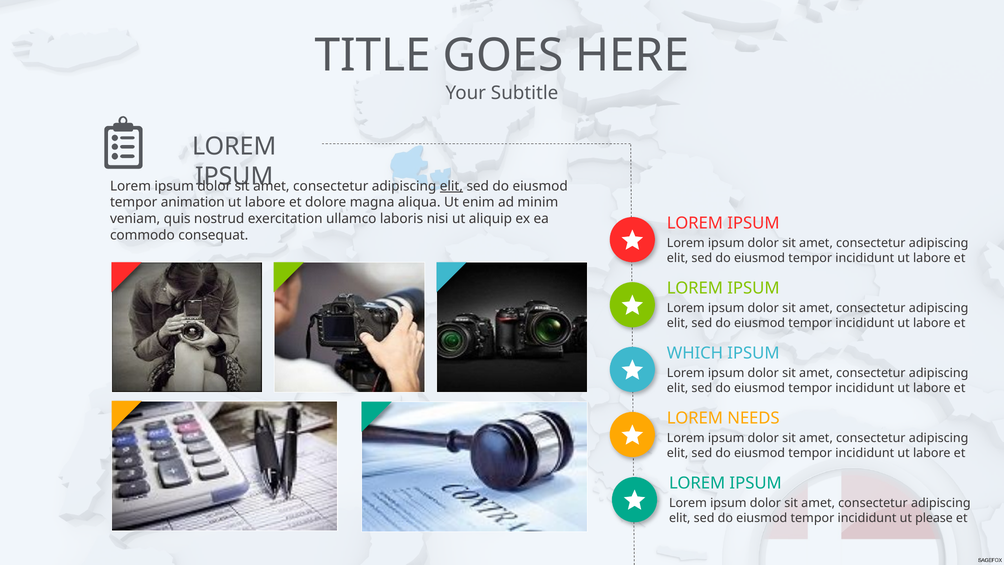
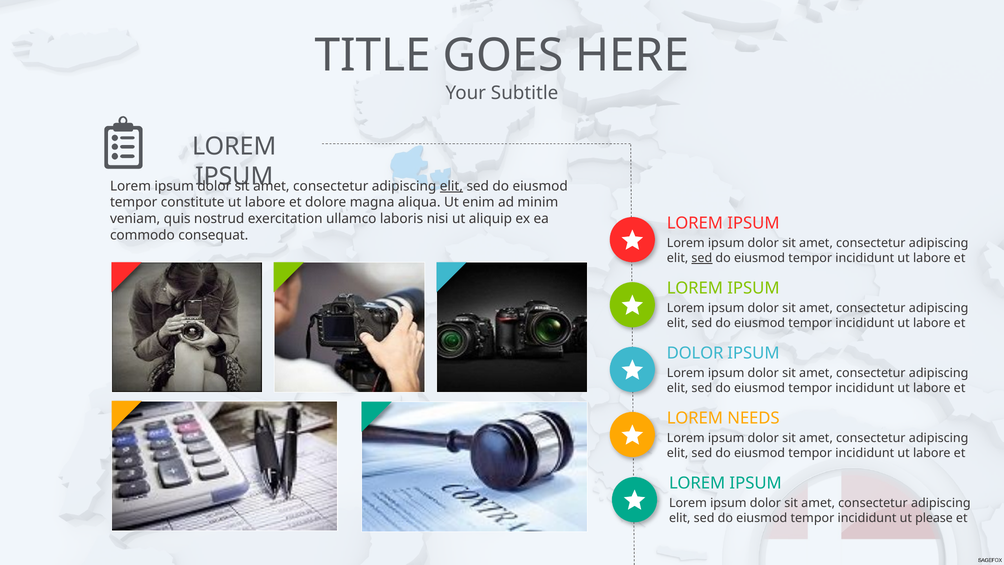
animation: animation -> constitute
sed at (702, 258) underline: none -> present
WHICH at (695, 353): WHICH -> DOLOR
